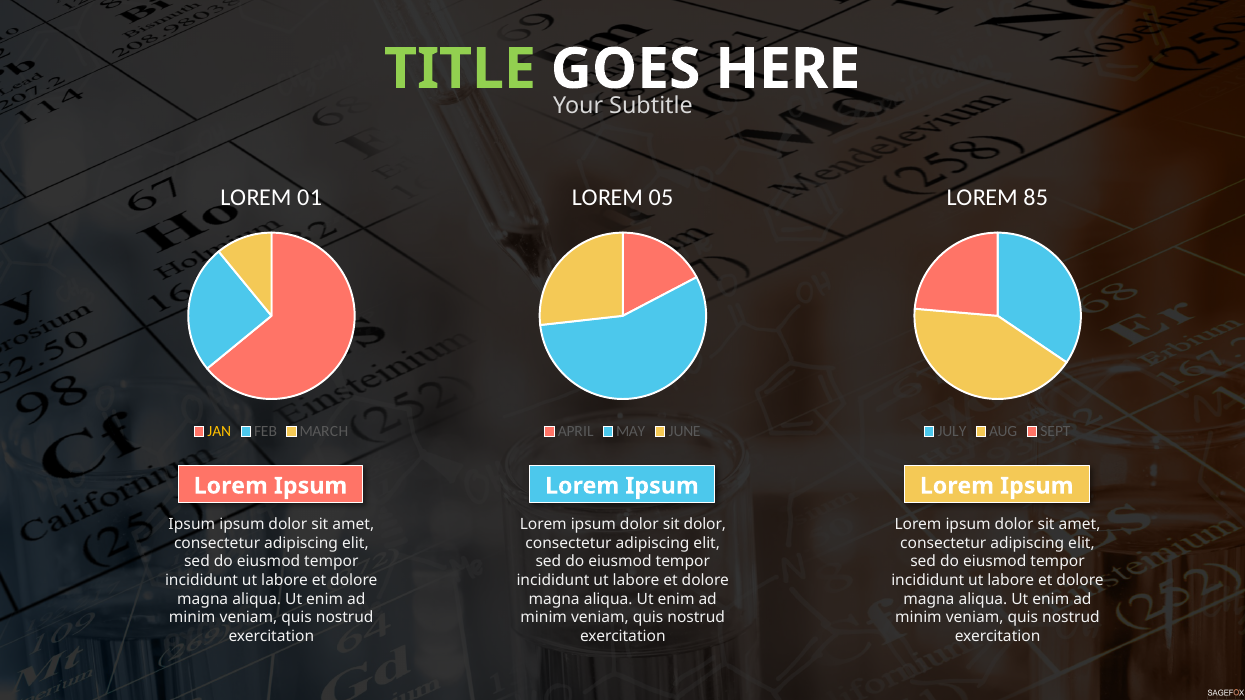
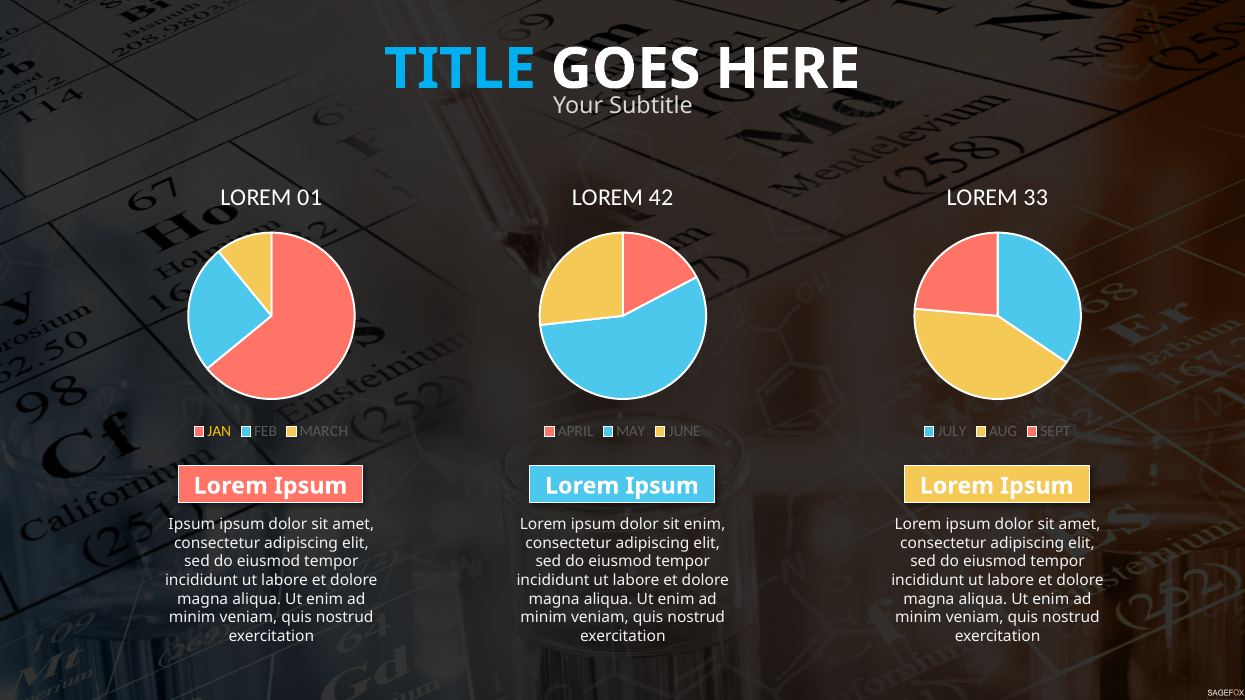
TITLE colour: light green -> light blue
05: 05 -> 42
85: 85 -> 33
sit dolor: dolor -> enim
